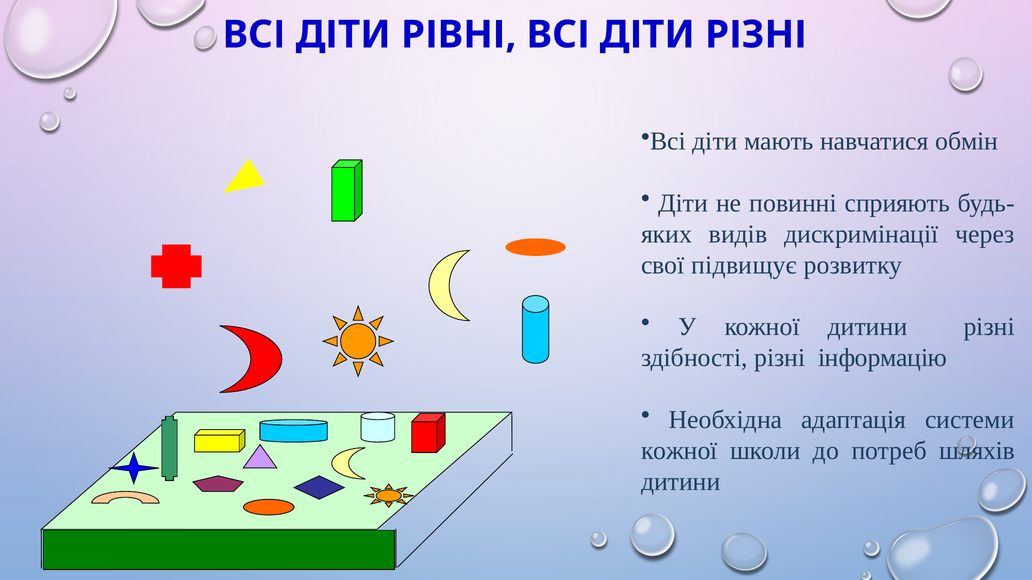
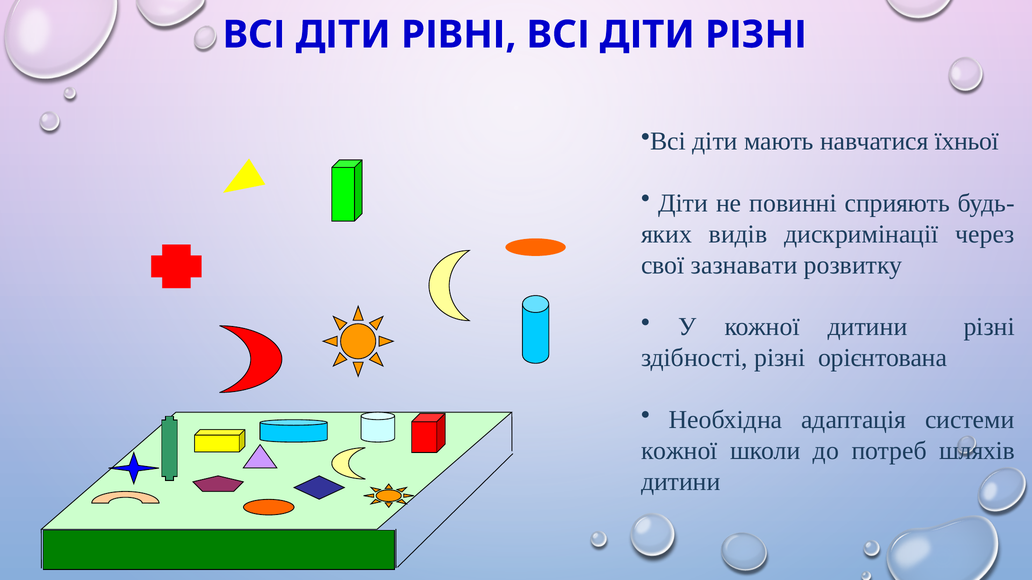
обмін: обмін -> їхньої
підвищує: підвищує -> зазнавати
інформацію: інформацію -> орієнтована
